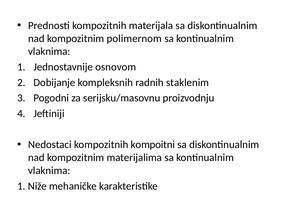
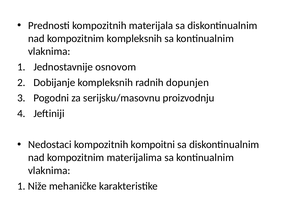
kompozitnim polimernom: polimernom -> kompleksnih
staklenim: staklenim -> dopunjen
